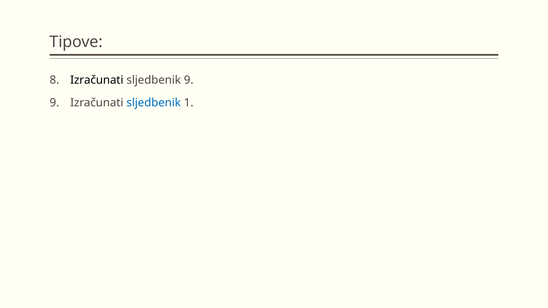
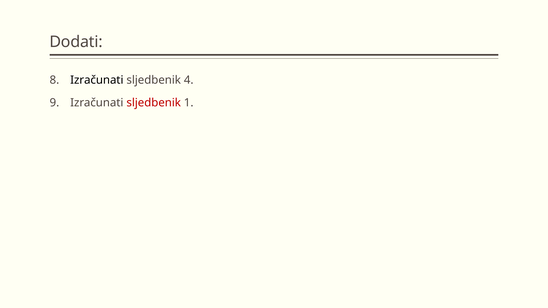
Tipove: Tipove -> Dodati
sljedbenik 9: 9 -> 4
sljedbenik at (154, 103) colour: blue -> red
